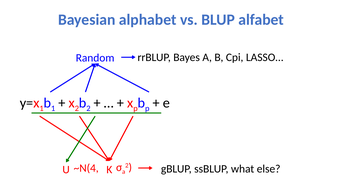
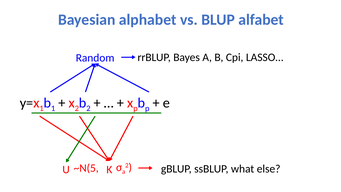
~N(4: ~N(4 -> ~N(5
